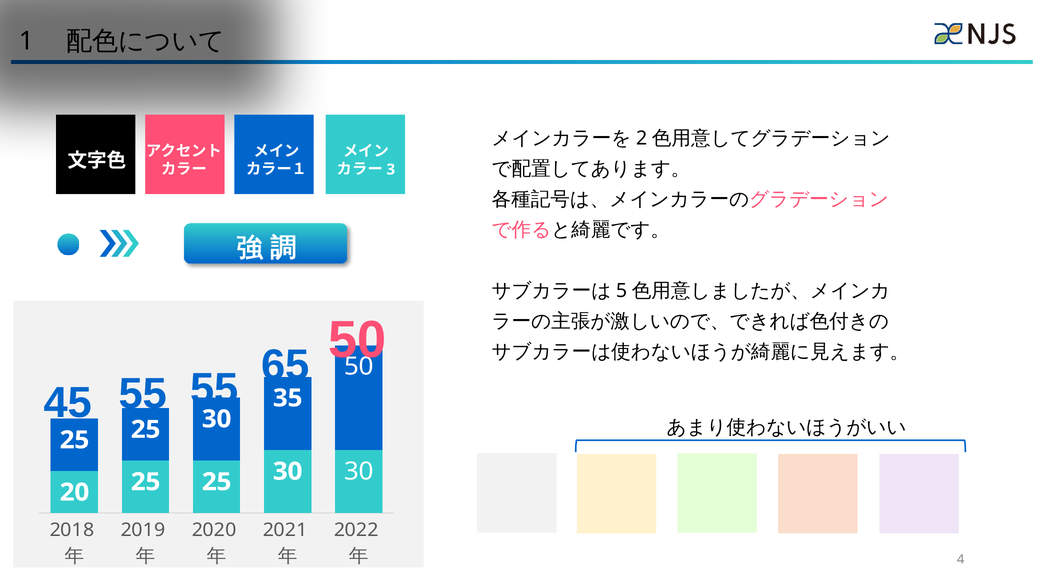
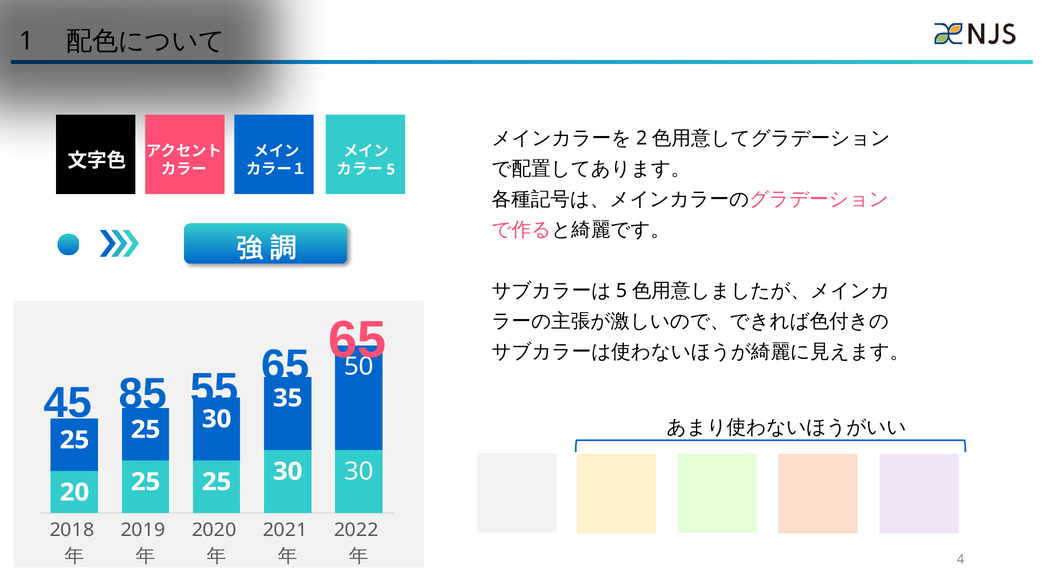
3: 3 -> 5
65 50: 50 -> 65
45 55: 55 -> 85
